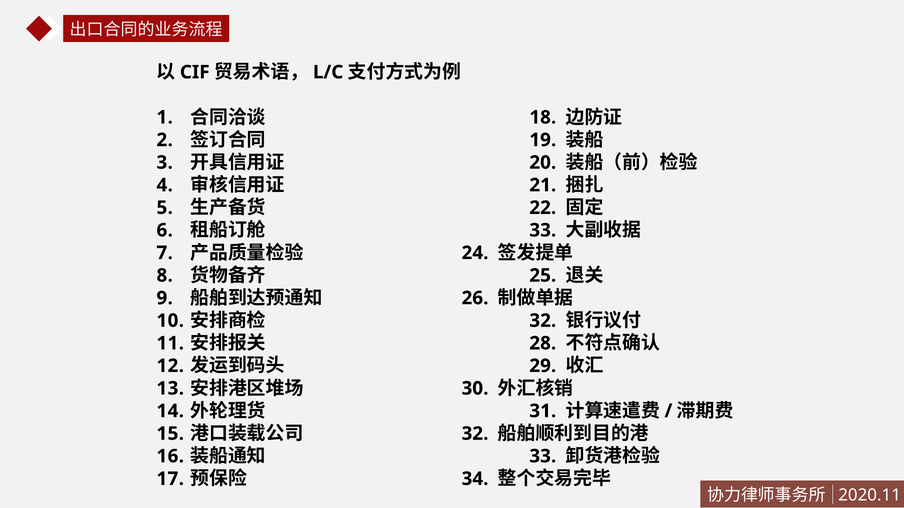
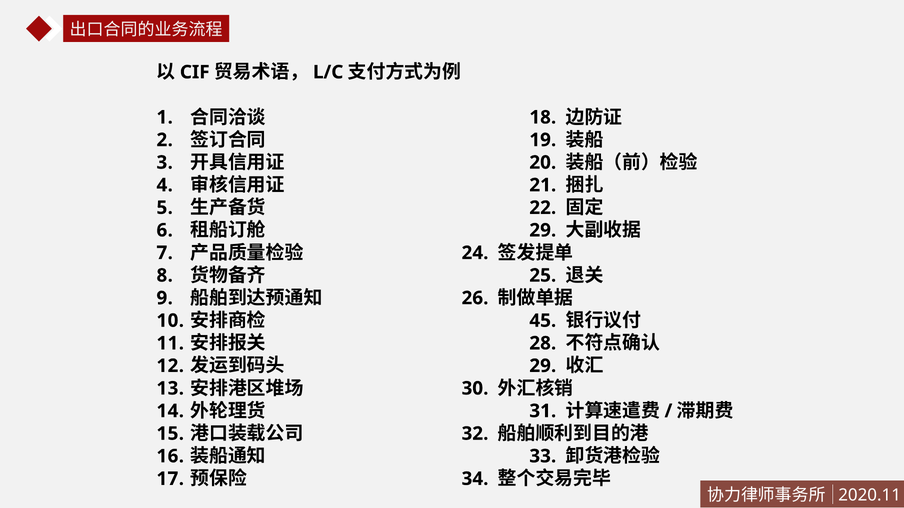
33 at (543, 230): 33 -> 29
32 at (543, 321): 32 -> 45
